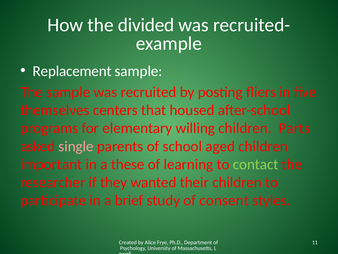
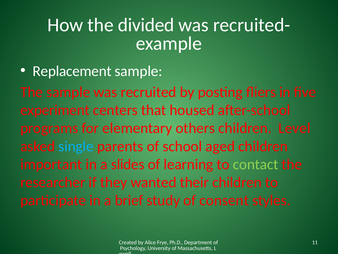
themselves: themselves -> experiment
willing: willing -> others
Parts: Parts -> Level
single colour: pink -> light blue
these: these -> slides
